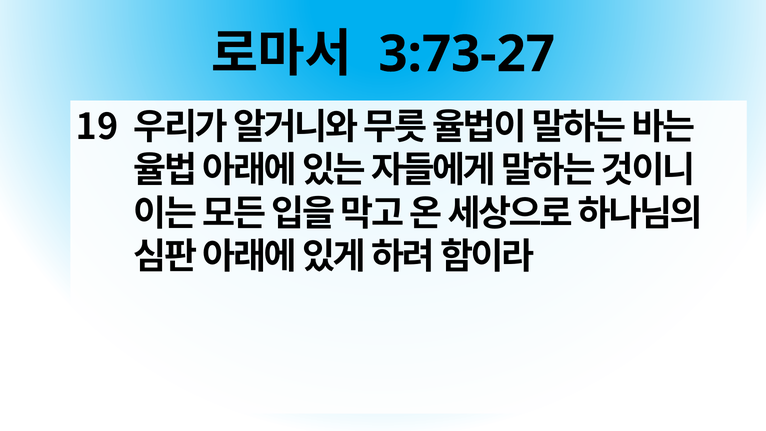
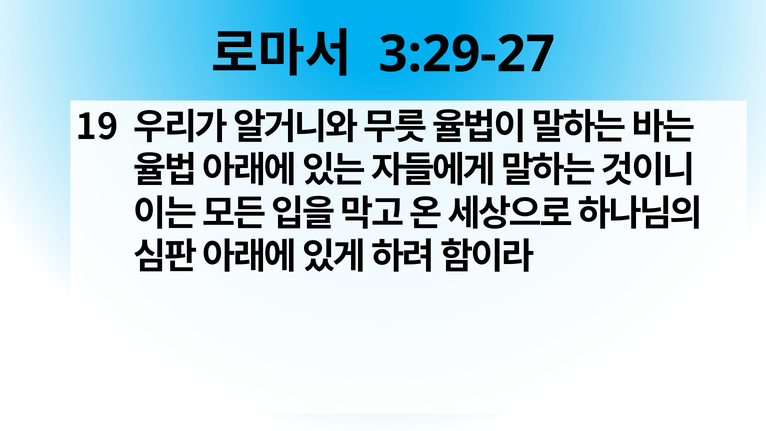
3:73-27: 3:73-27 -> 3:29-27
